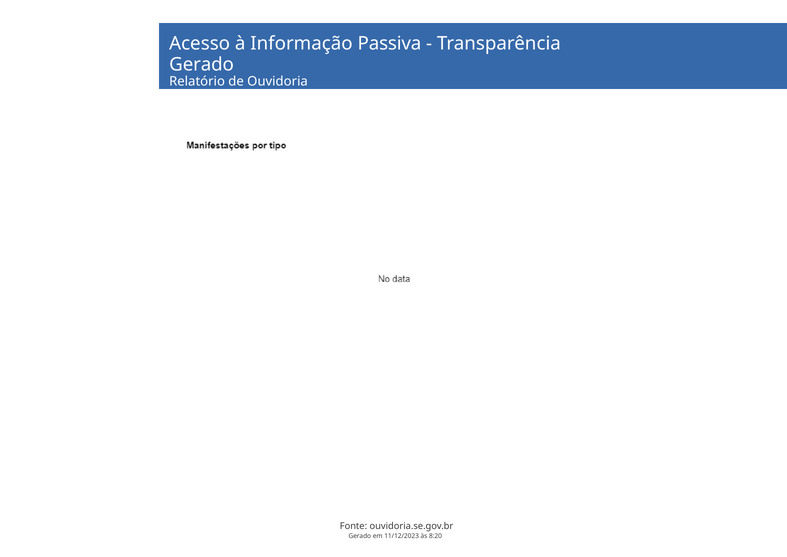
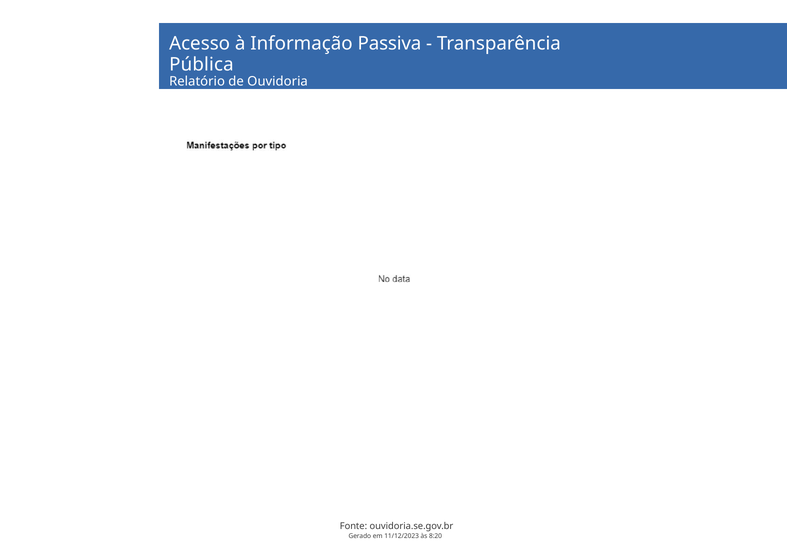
Gerado at (202, 64): Gerado -> Pública
